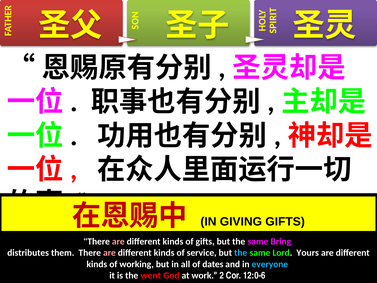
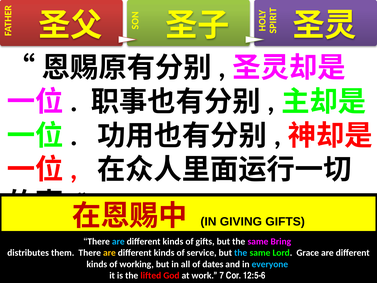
are at (118, 241) colour: pink -> light blue
are at (109, 253) colour: pink -> yellow
Yours: Yours -> Grace
went: went -> lifted
2: 2 -> 7
12:0-6: 12:0-6 -> 12:5-6
